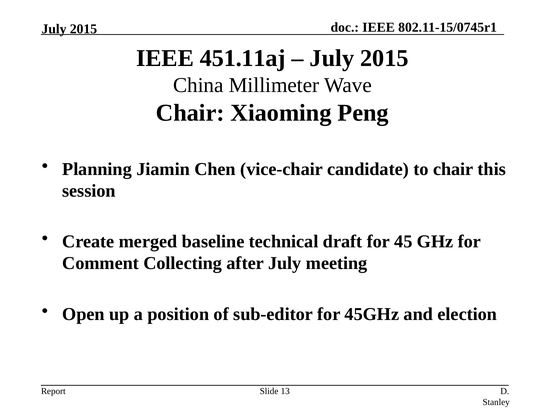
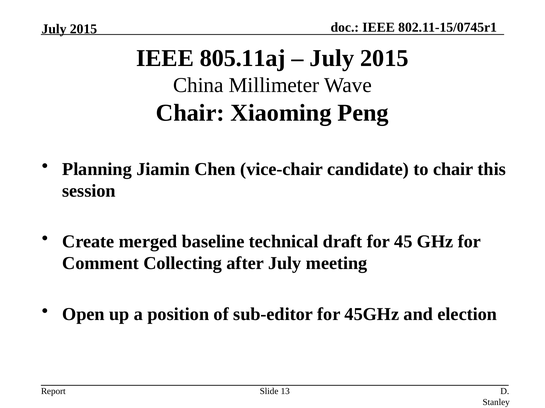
451.11aj: 451.11aj -> 805.11aj
